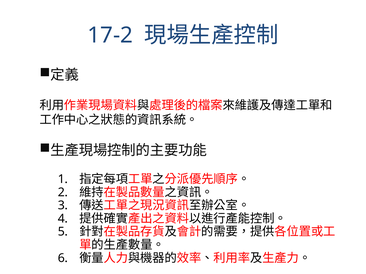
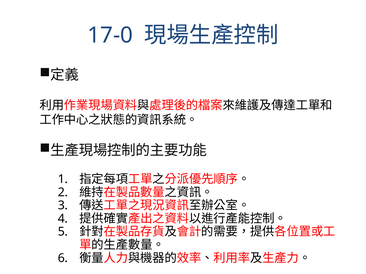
17-2: 17-2 -> 17-0
